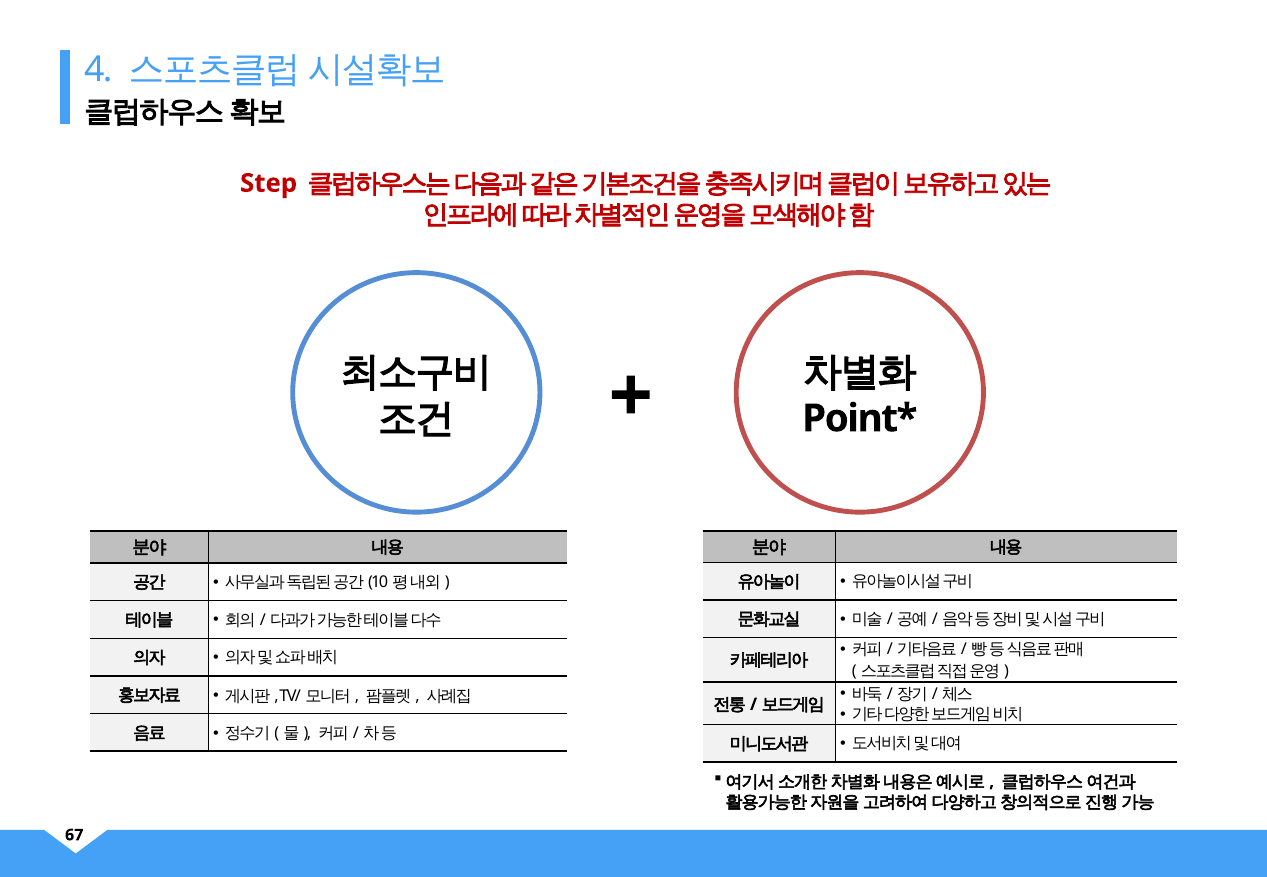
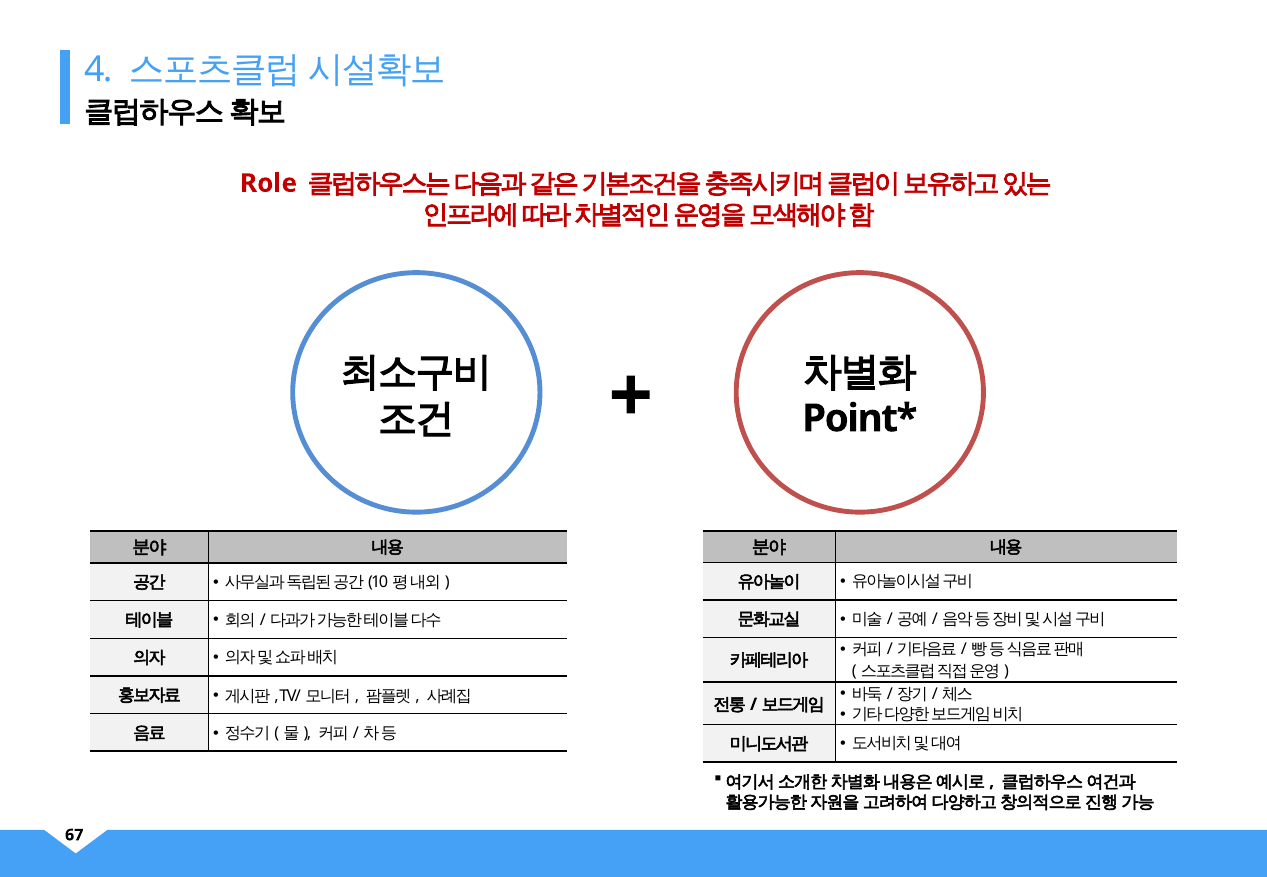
Step: Step -> Role
